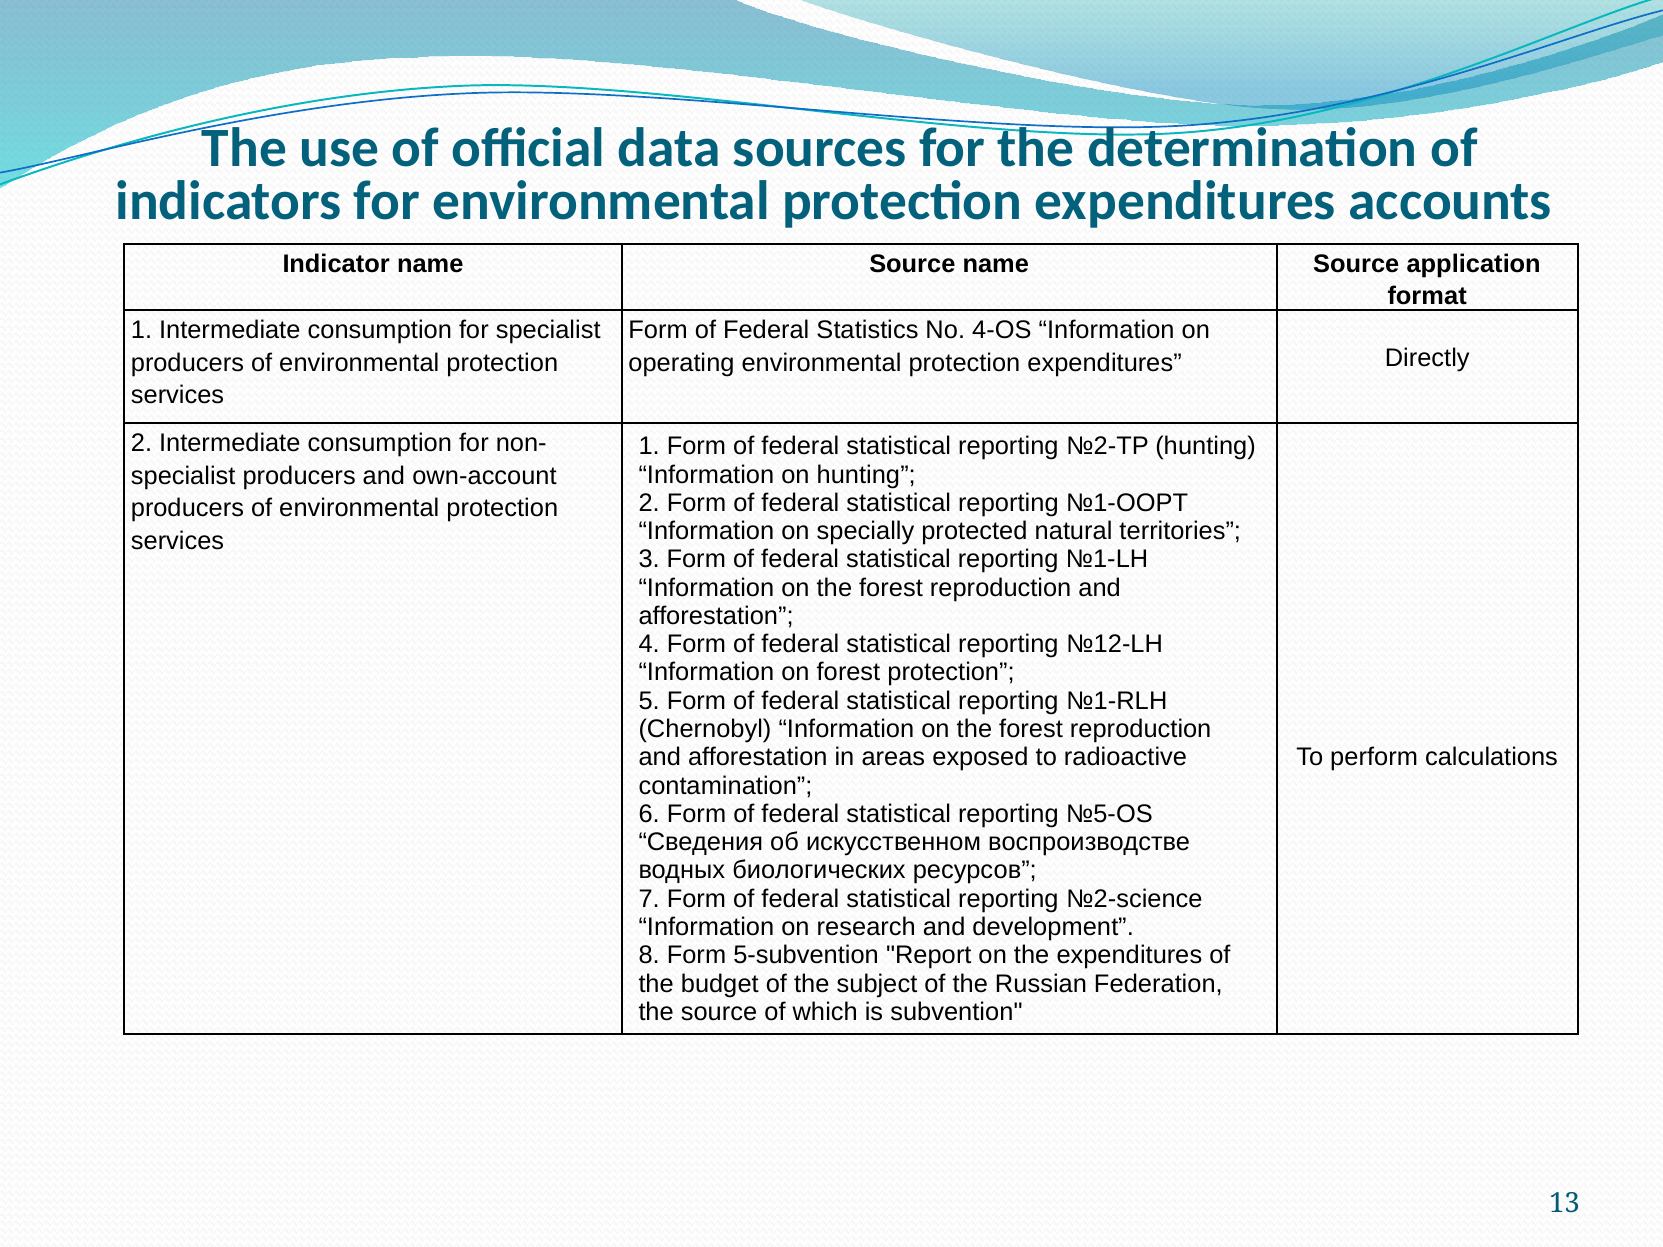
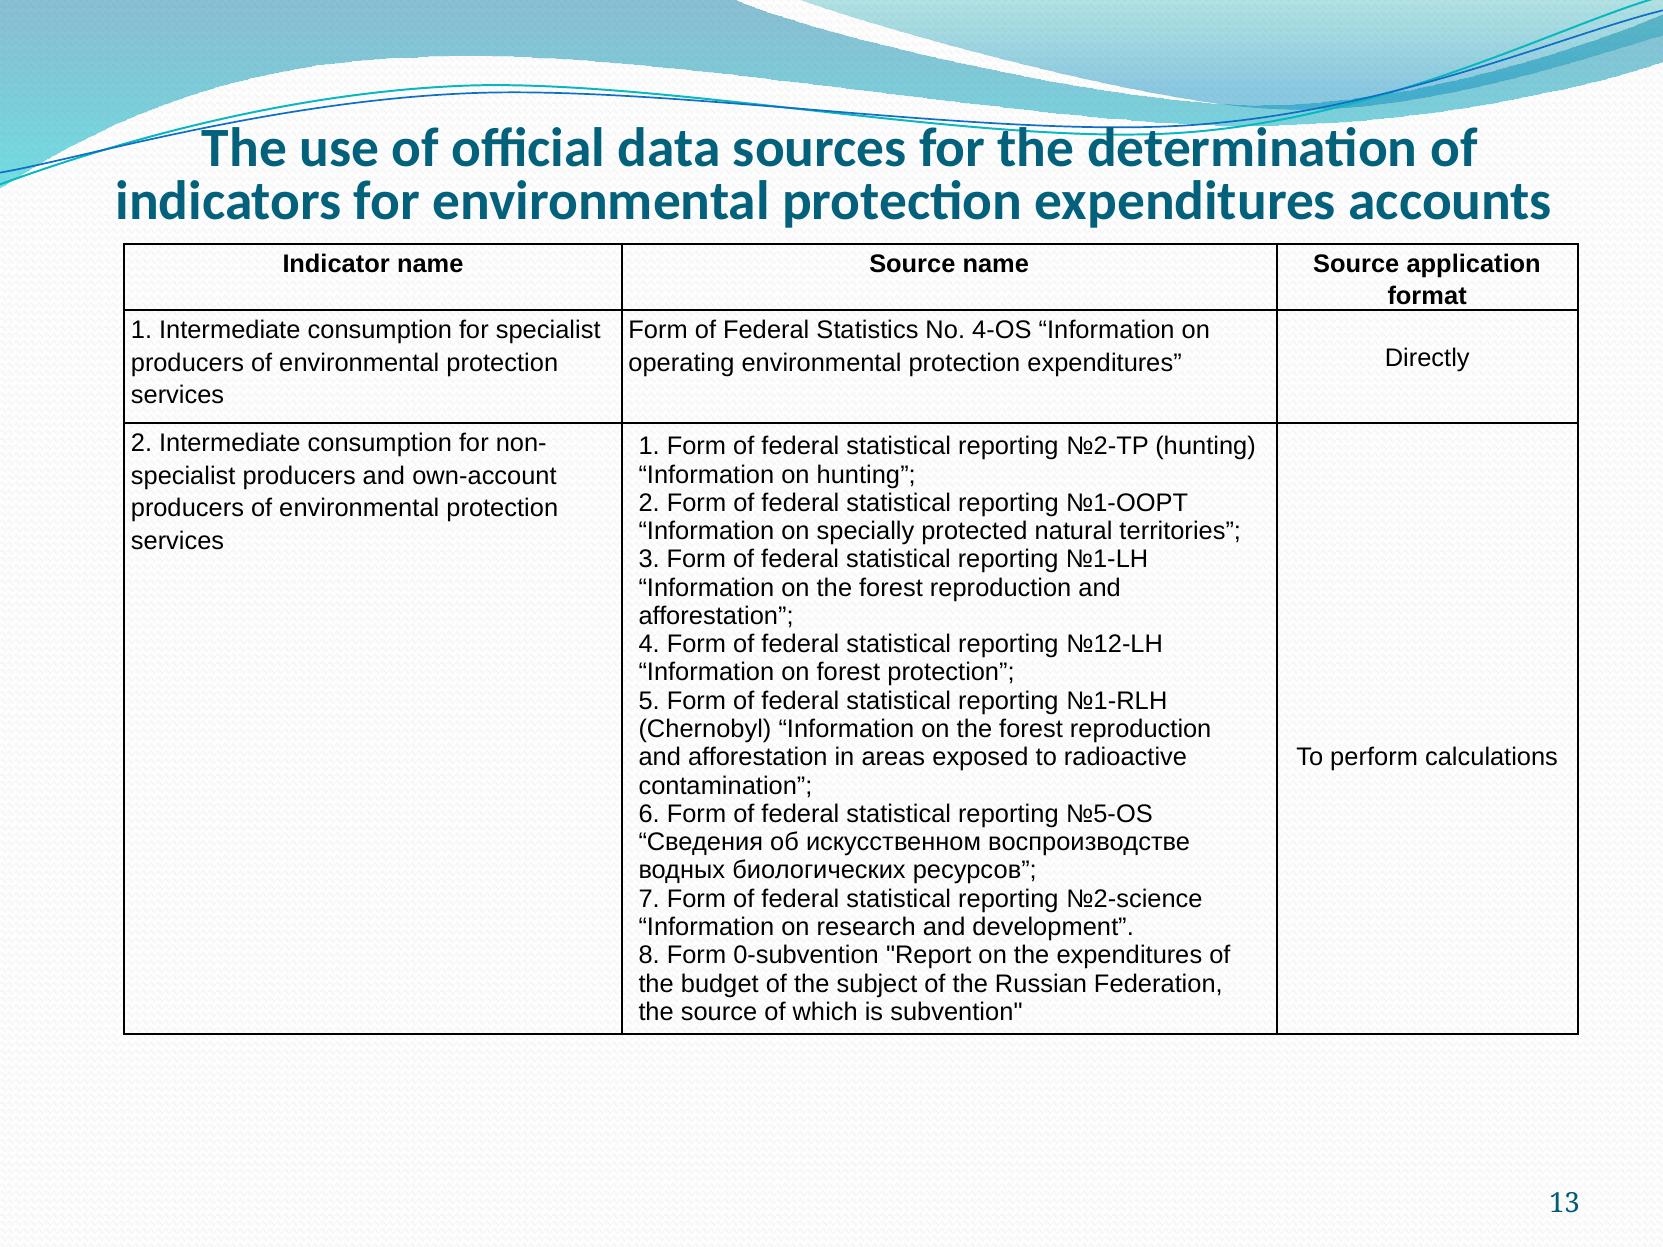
5-subvention: 5-subvention -> 0-subvention
